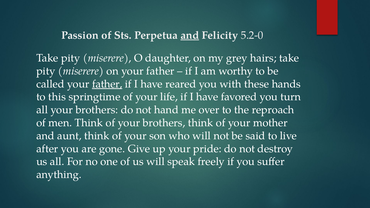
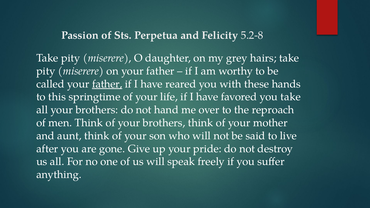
and at (190, 35) underline: present -> none
5.2-0: 5.2-0 -> 5.2-8
you turn: turn -> take
